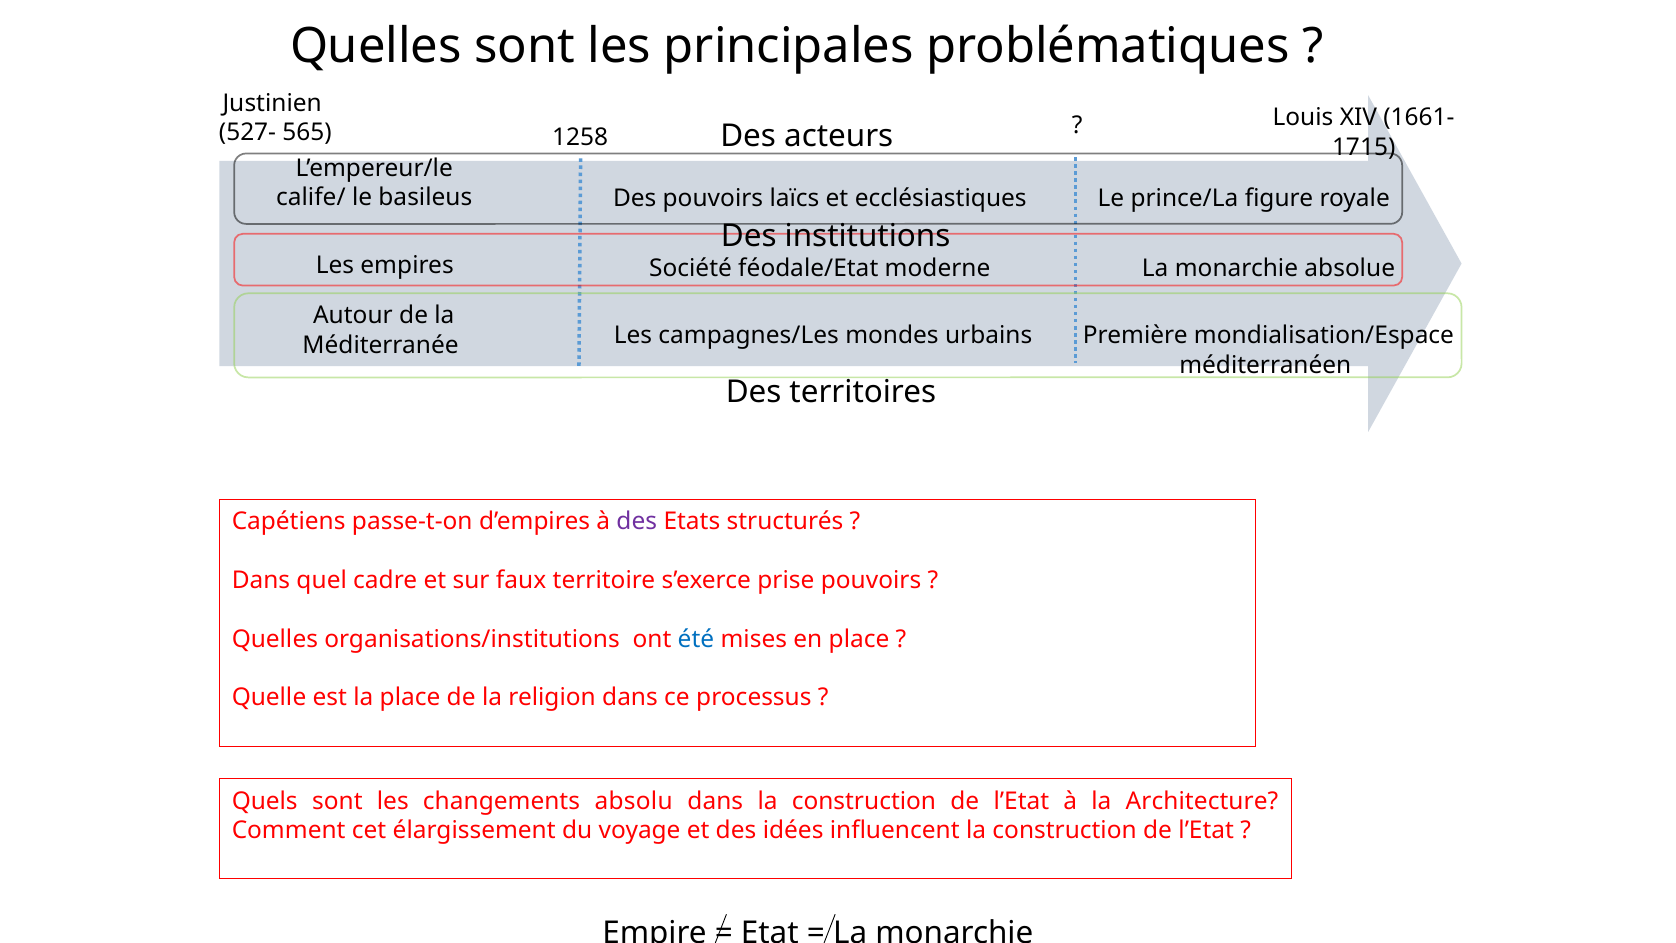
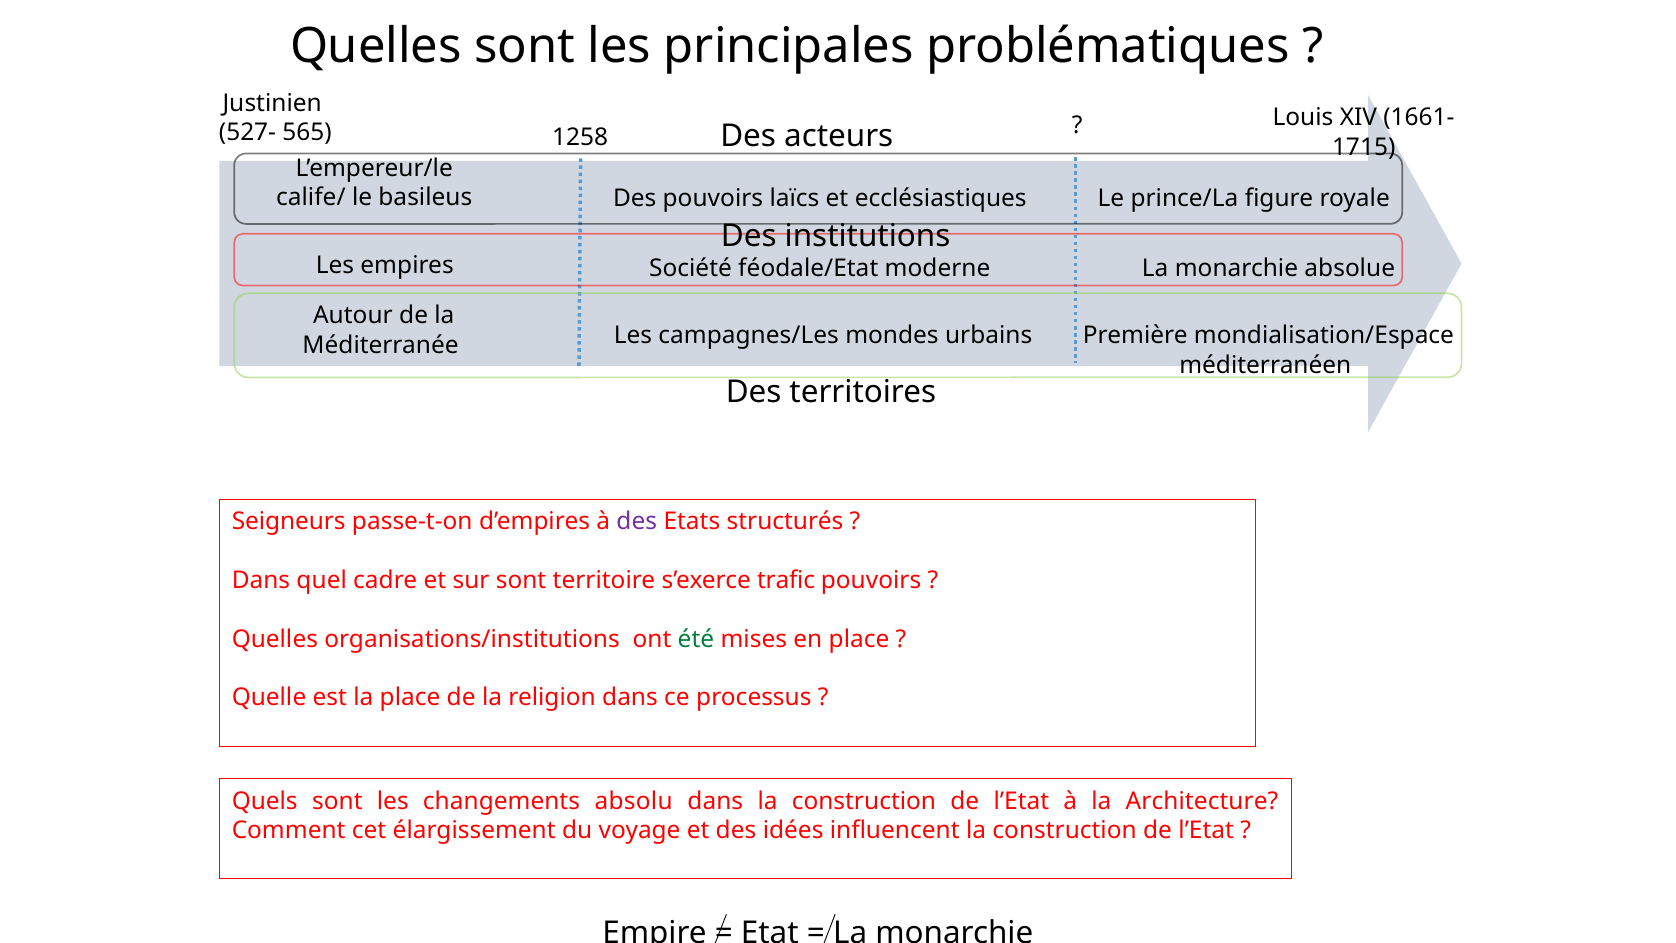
Capétiens: Capétiens -> Seigneurs
sur faux: faux -> sont
prise: prise -> trafic
été colour: blue -> green
